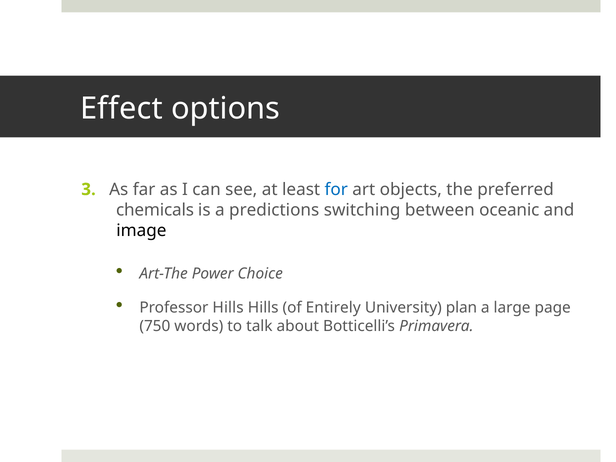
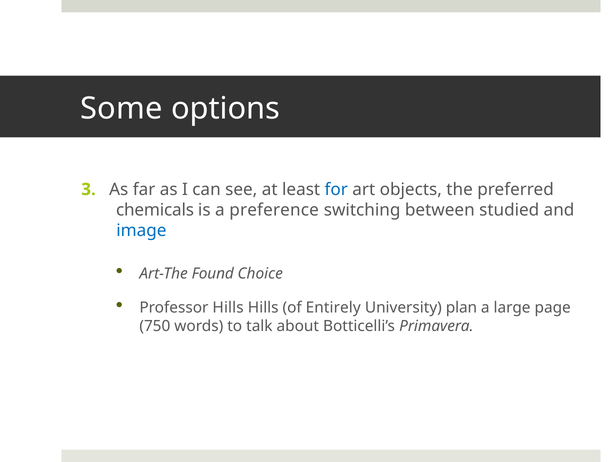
Effect: Effect -> Some
predictions: predictions -> preference
oceanic: oceanic -> studied
image colour: black -> blue
Power: Power -> Found
